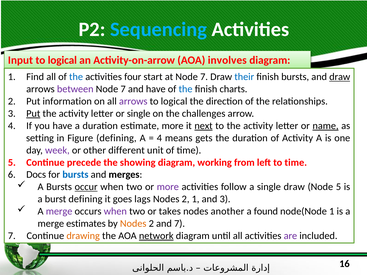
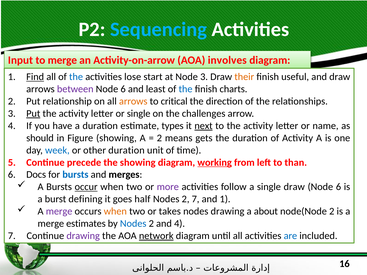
logical at (62, 60): logical -> merge
Find underline: none -> present
four: four -> lose
at Node 7: 7 -> 3
their colour: blue -> orange
finish bursts: bursts -> useful
draw at (340, 77) underline: present -> none
7 at (123, 89): 7 -> 6
and have: have -> least
information: information -> relationship
arrows at (133, 101) colour: purple -> orange
logical at (174, 101): logical -> critical
estimate more: more -> types
name underline: present -> none
setting: setting -> should
Figure defining: defining -> showing
4 at (159, 138): 4 -> 2
week colour: purple -> blue
other different: different -> duration
working underline: none -> present
to time: time -> than
5 at (338, 187): 5 -> 6
lags: lags -> half
2 1: 1 -> 7
and 3: 3 -> 1
when at (115, 212) colour: purple -> orange
nodes another: another -> drawing
found: found -> about
node(Node 1: 1 -> 2
Nodes at (133, 224) colour: orange -> blue
and 7: 7 -> 4
drawing at (83, 236) colour: orange -> purple
are colour: purple -> blue
